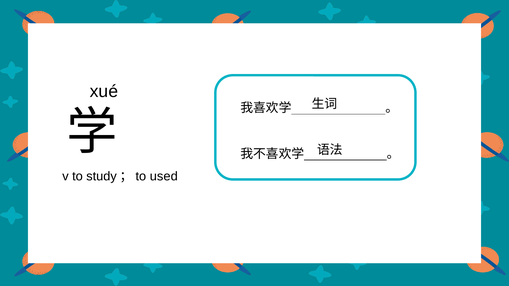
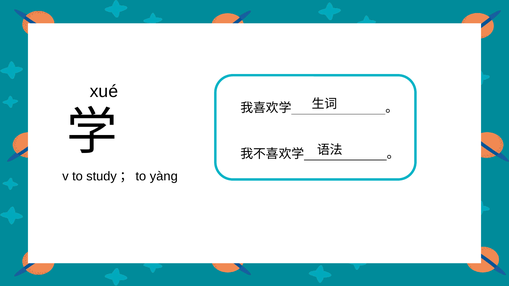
used: used -> yàng
